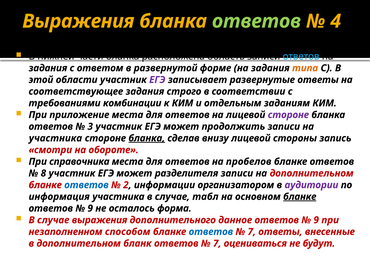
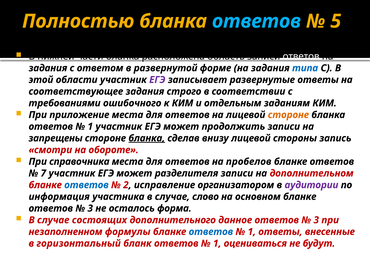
Выражения at (78, 21): Выражения -> Полностью
ответов at (257, 21) colour: light green -> light blue
4: 4 -> 5
ответов at (301, 56) colour: light blue -> white
типа colour: orange -> blue
комбинации: комбинации -> ошибочного
стороне at (288, 115) colour: purple -> orange
3 at (90, 127): 3 -> 1
участника at (55, 138): участника -> запрещены
8: 8 -> 7
информации: информации -> исправление
табл: табл -> слово
бланке at (300, 197) underline: present -> none
9 at (90, 209): 9 -> 3
случае выражения: выражения -> состоящих
9 at (316, 220): 9 -> 3
способом: способом -> формулы
7 at (252, 232): 7 -> 1
в дополнительном: дополнительном -> горизонтальный
7 at (217, 244): 7 -> 1
